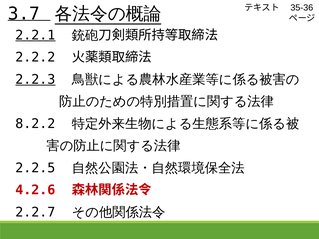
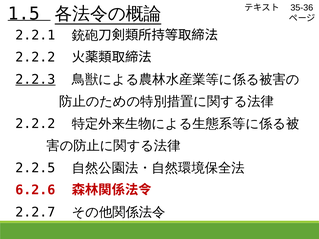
3.7: 3.7 -> 1.5
2.2.1 underline: present -> none
8.2.2 at (35, 124): 8.2.2 -> 2.2.2
4.2.6: 4.2.6 -> 6.2.6
